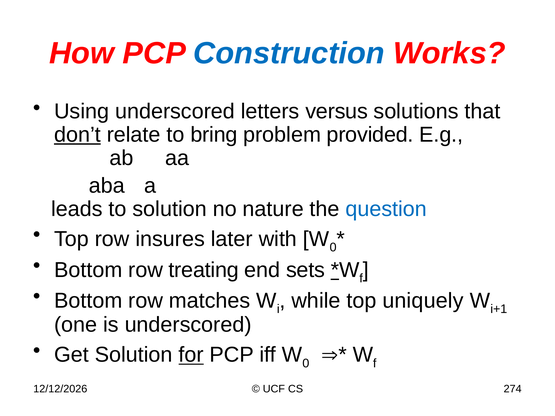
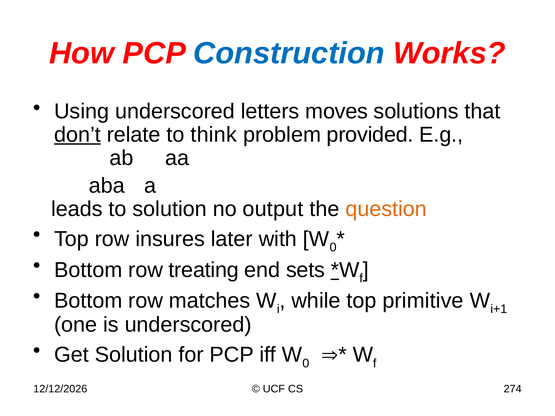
versus: versus -> moves
bring: bring -> think
nature: nature -> output
question colour: blue -> orange
uniquely: uniquely -> primitive
for underline: present -> none
